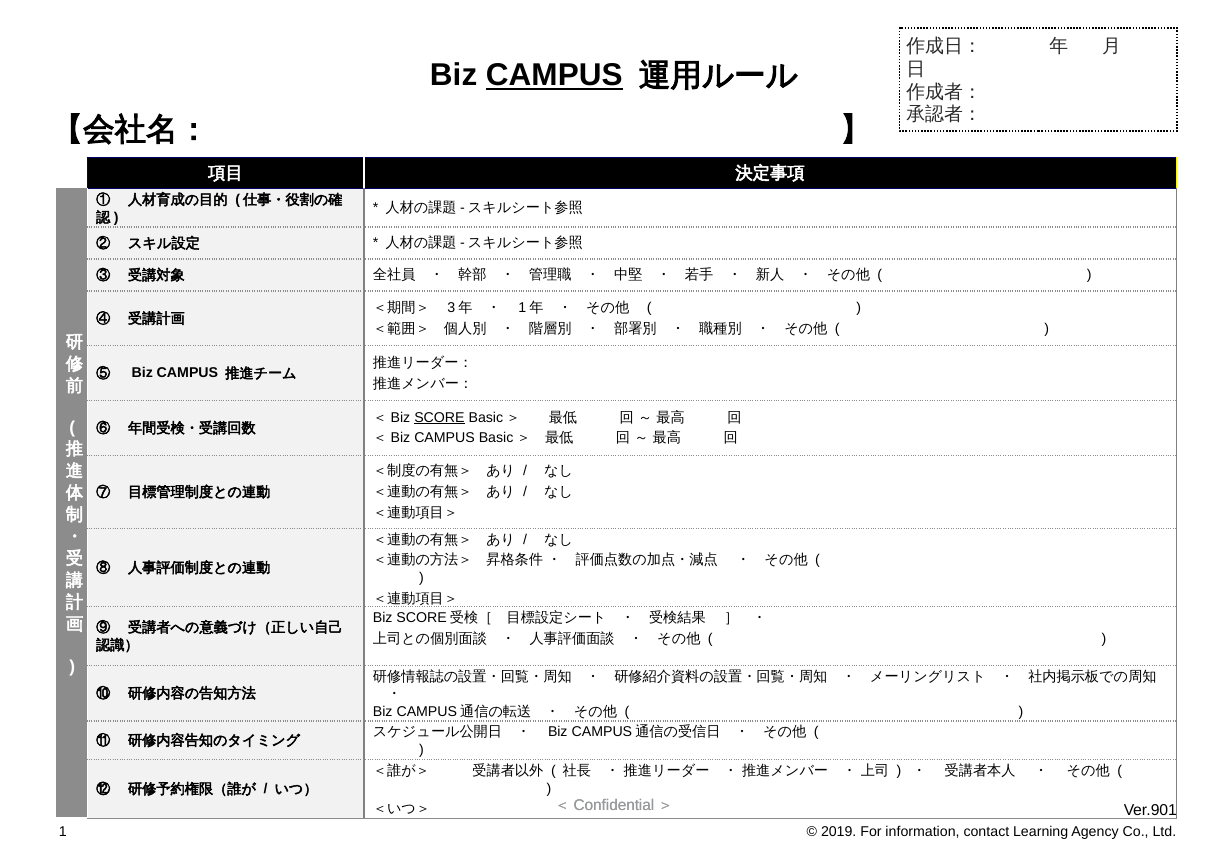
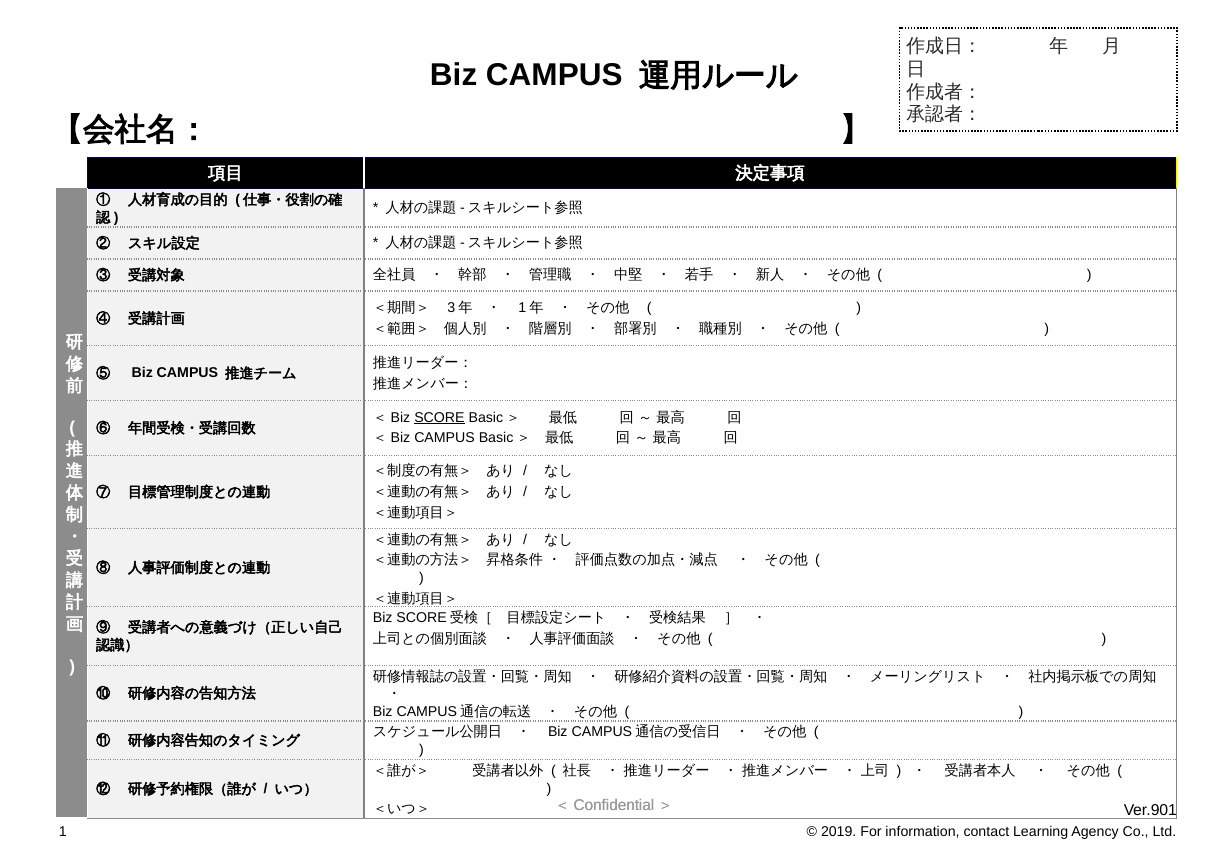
CAMPUS at (554, 75) underline: present -> none
